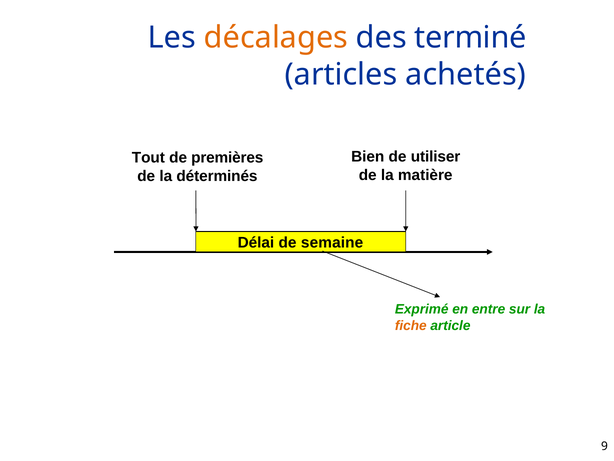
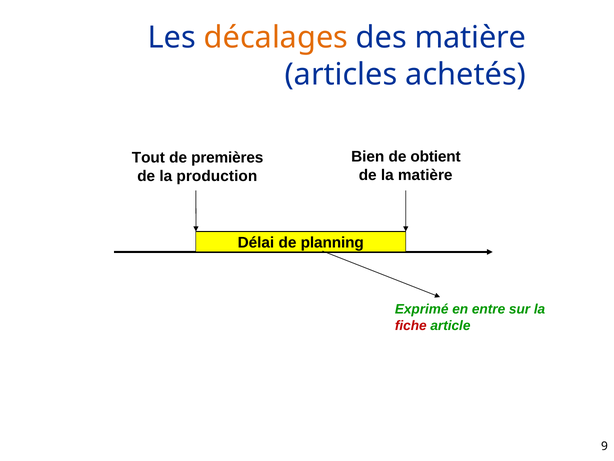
des terminé: terminé -> matière
utiliser: utiliser -> obtient
déterminés: déterminés -> production
semaine: semaine -> planning
fiche colour: orange -> red
